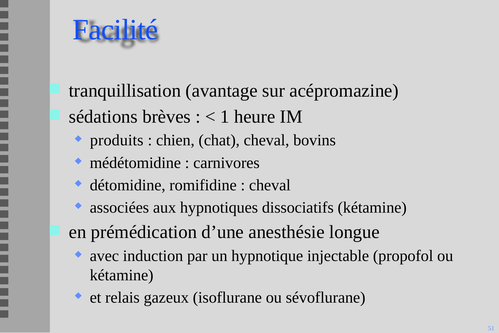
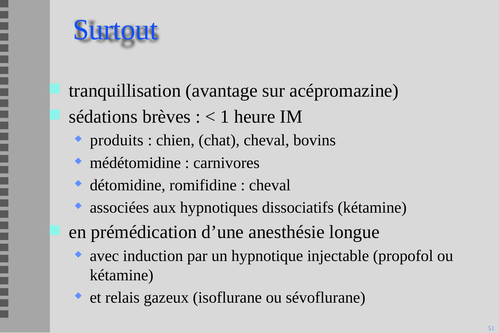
Facilité: Facilité -> Surtout
